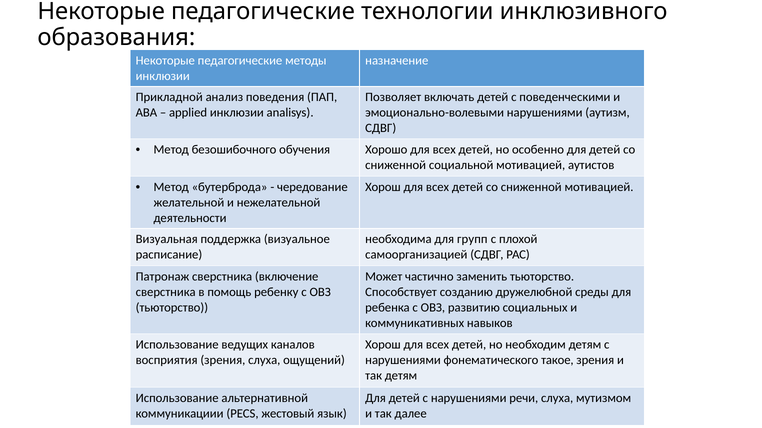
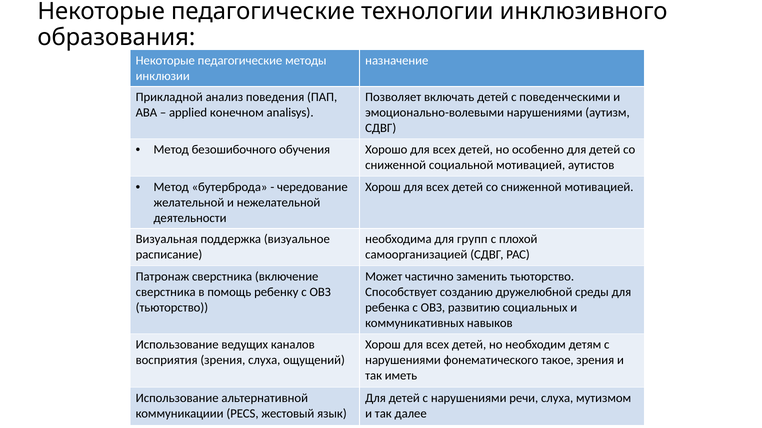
applied инклюзии: инклюзии -> конечном
так детям: детям -> иметь
